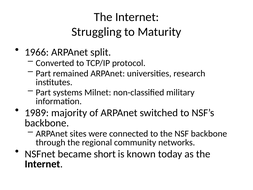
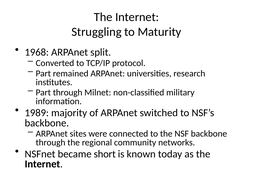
1966: 1966 -> 1968
Part systems: systems -> through
